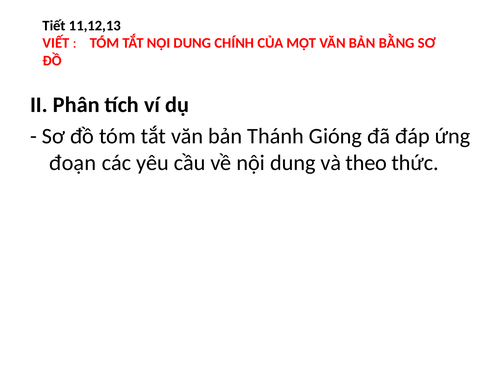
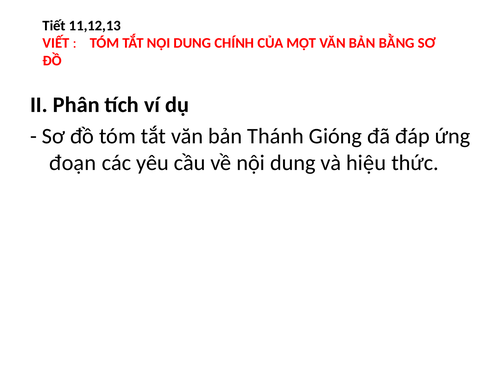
theo: theo -> hiệu
